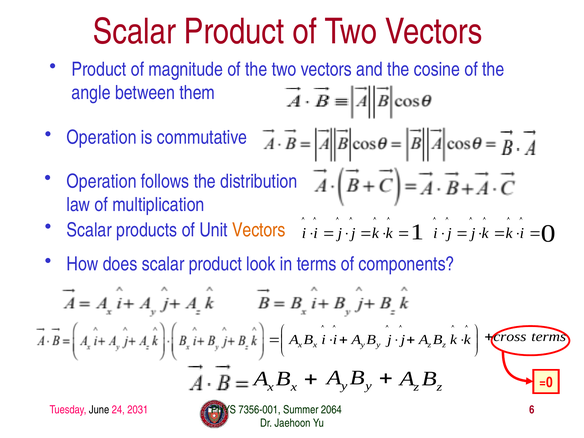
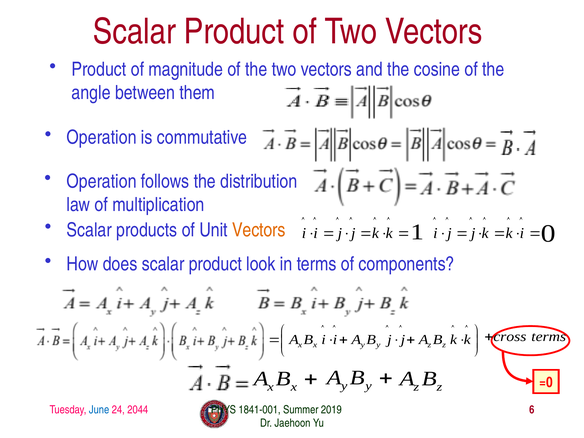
June colour: black -> blue
2031: 2031 -> 2044
7356-001: 7356-001 -> 1841-001
2064: 2064 -> 2019
